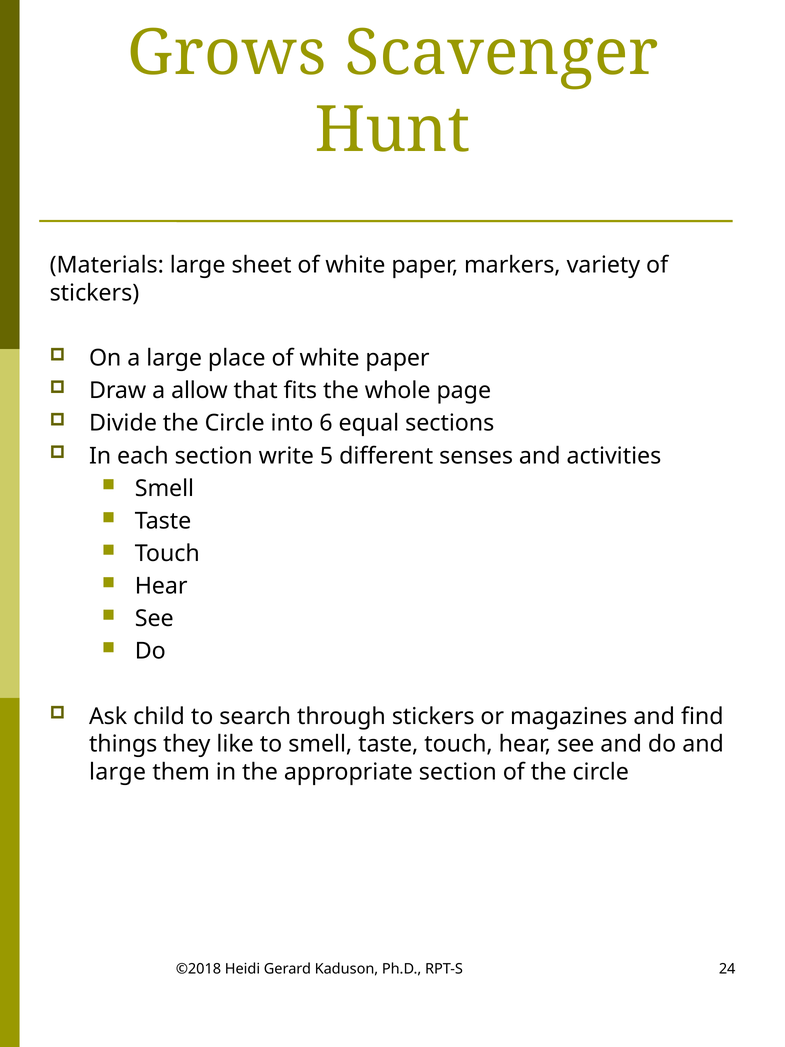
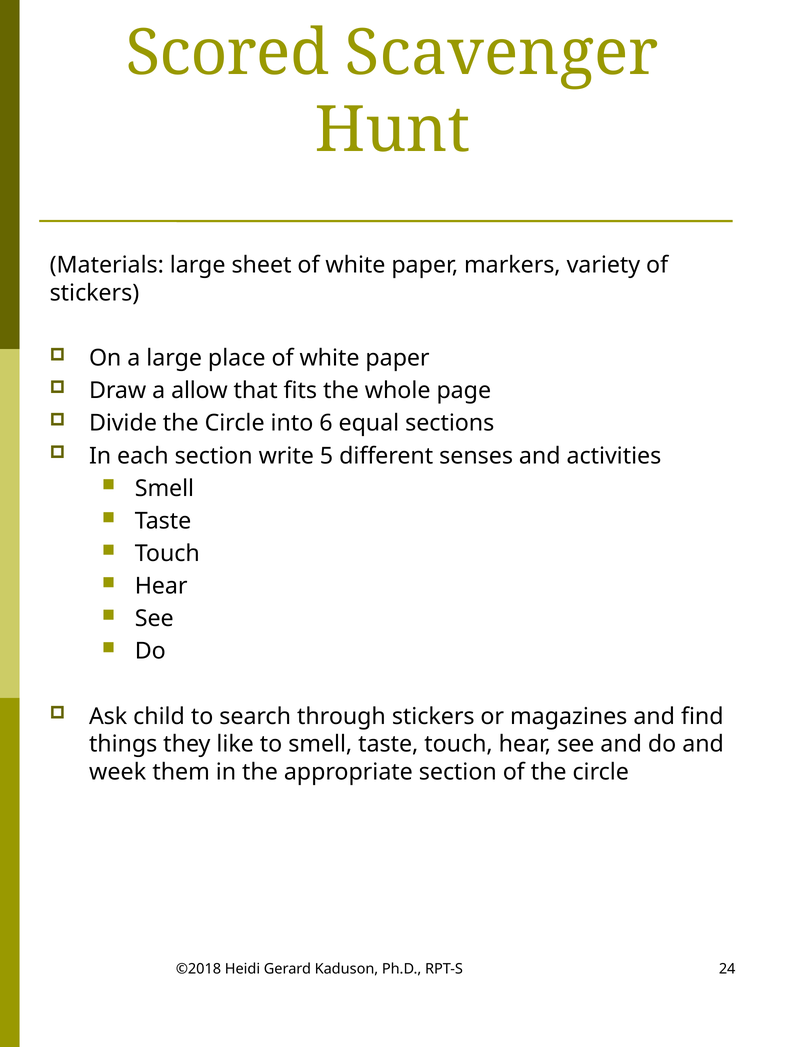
Grows: Grows -> Scored
large at (118, 772): large -> week
